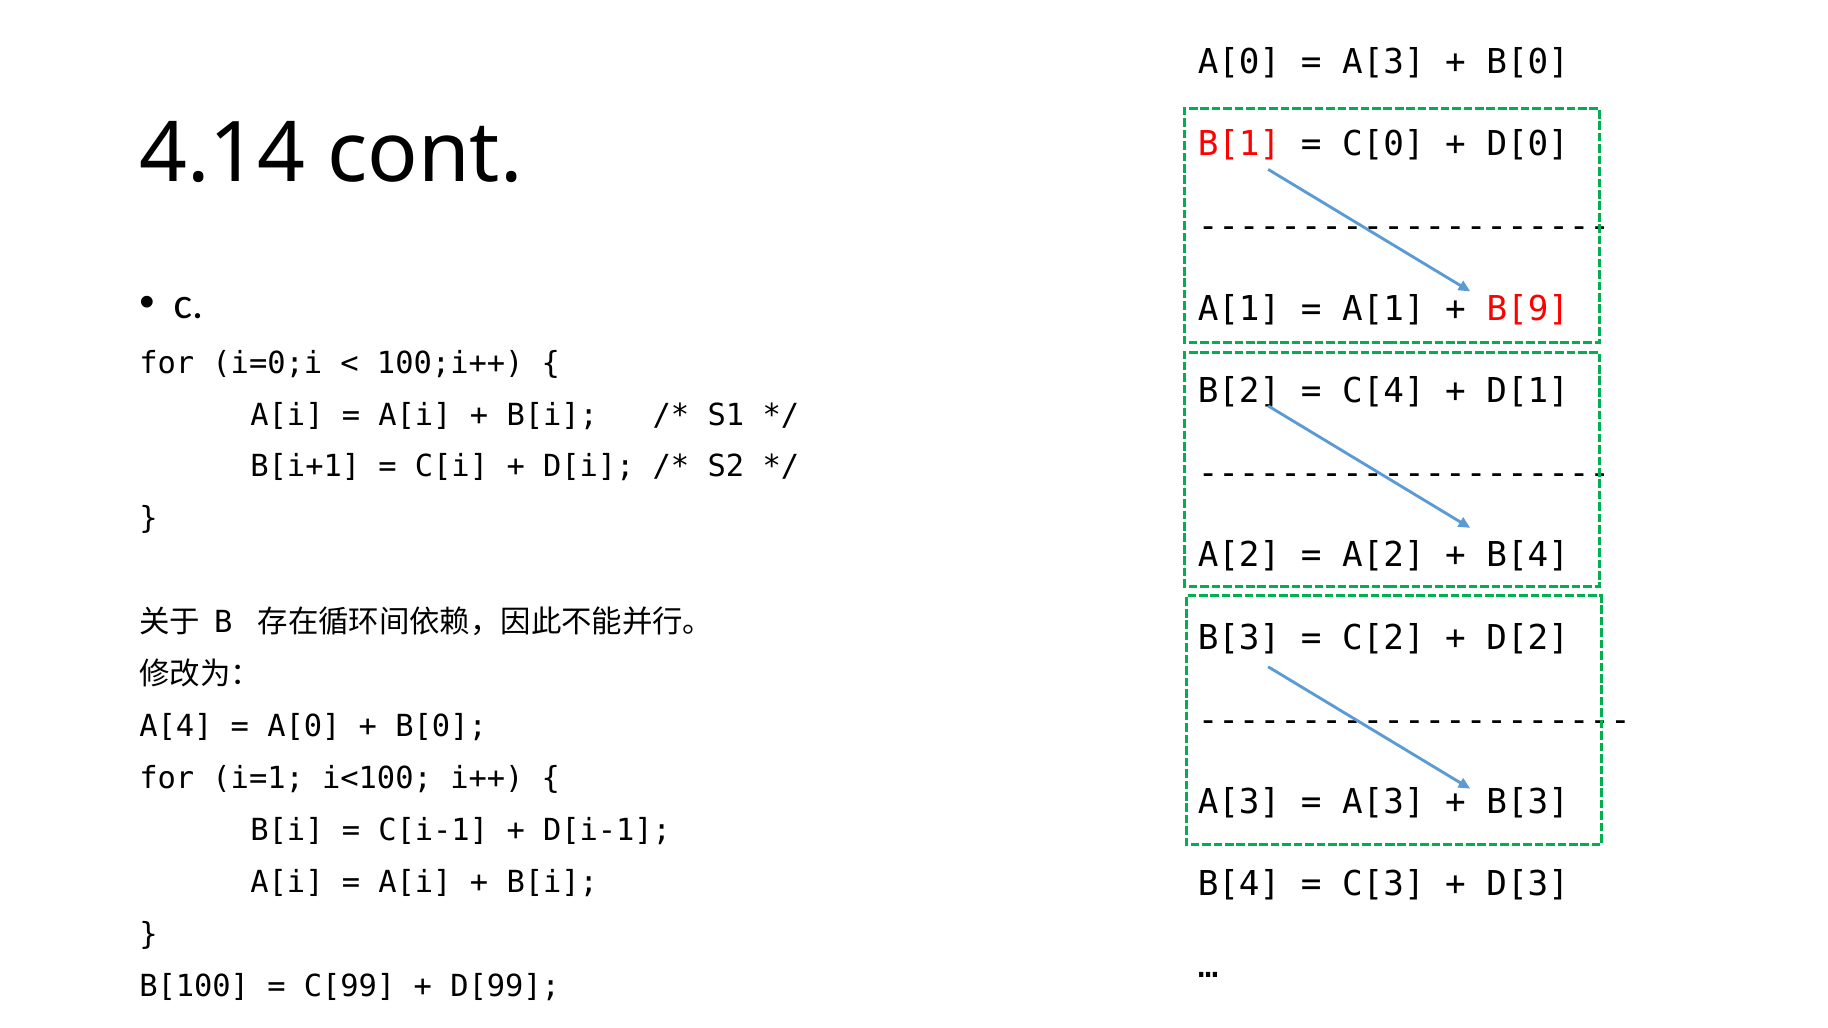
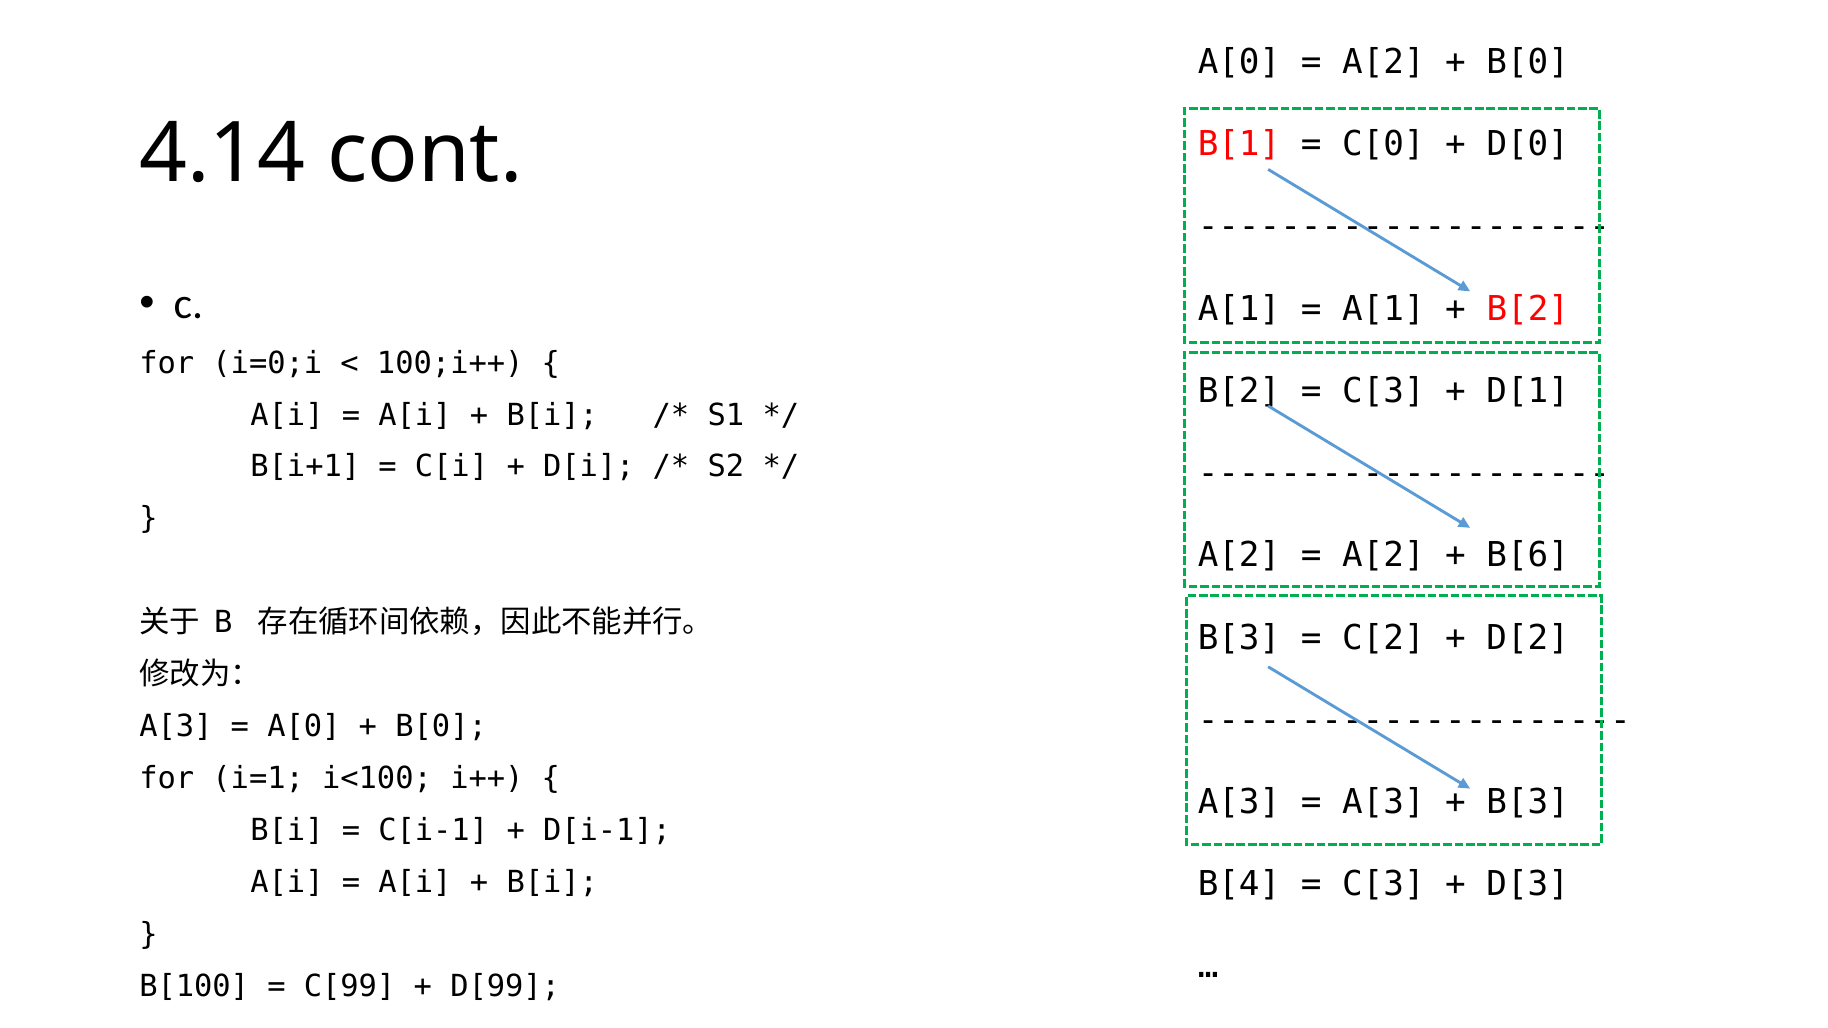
A[3 at (1383, 62): A[3 -> A[2
B[9 at (1528, 309): B[9 -> B[2
C[4 at (1383, 391): C[4 -> C[3
B[4 at (1528, 556): B[4 -> B[6
A[4 at (176, 727): A[4 -> A[3
